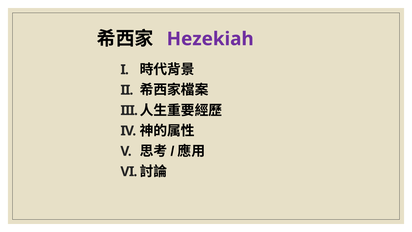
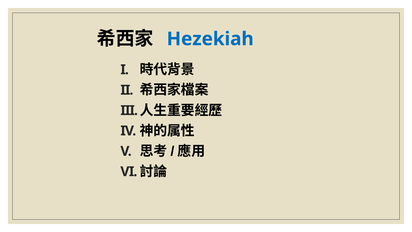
Hezekiah colour: purple -> blue
